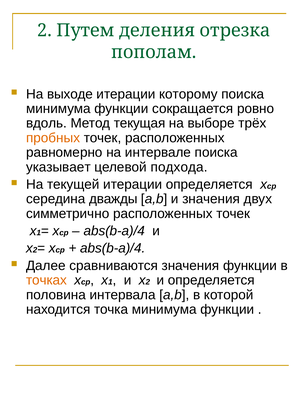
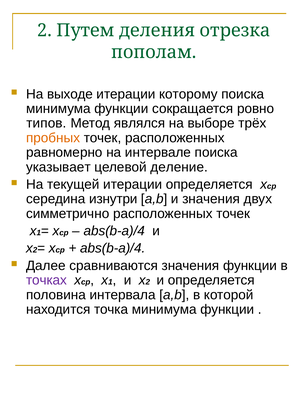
вдоль: вдоль -> типов
текущая: текущая -> являлся
подхода: подхода -> деление
дважды: дважды -> изнутри
точках colour: orange -> purple
